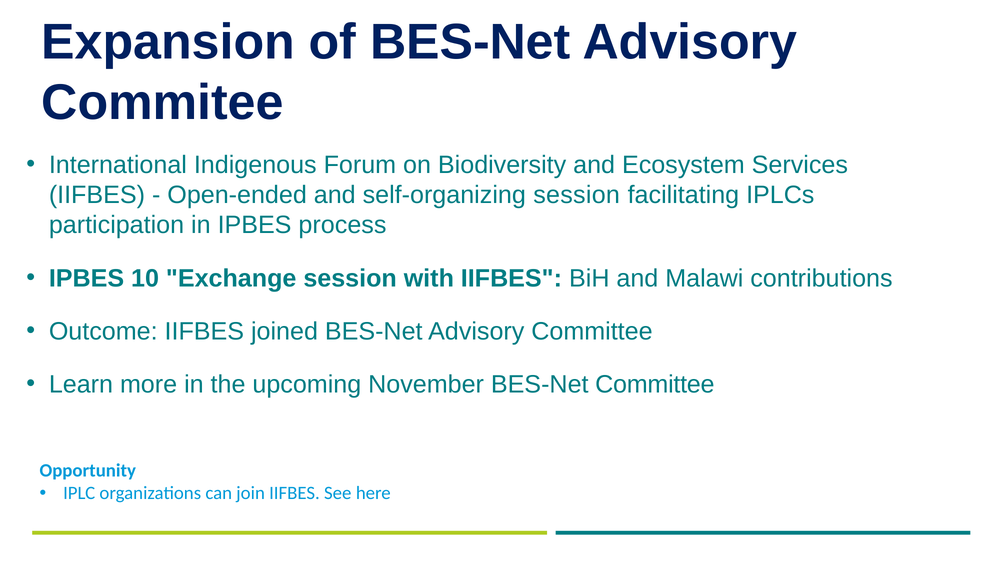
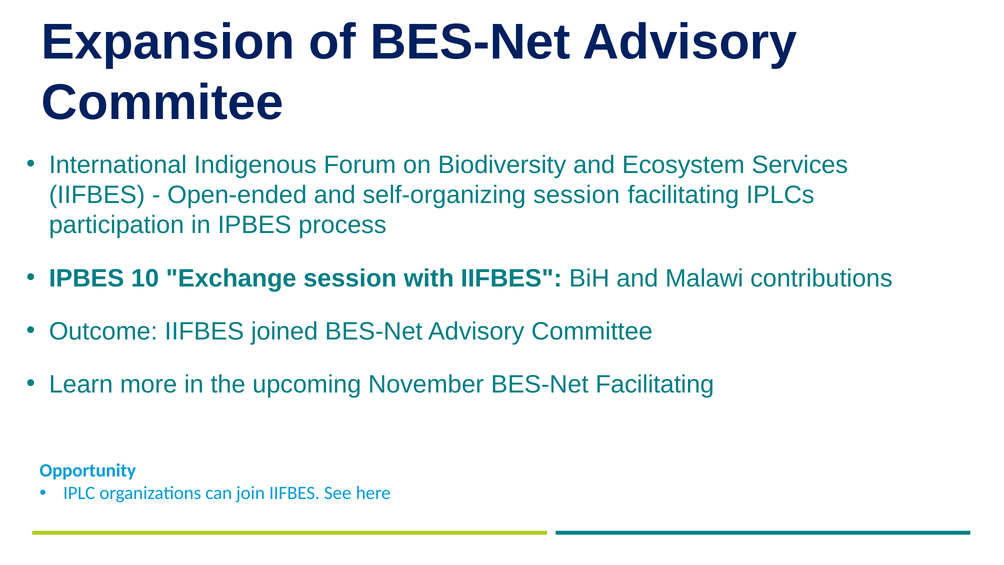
BES-Net Committee: Committee -> Facilitating
